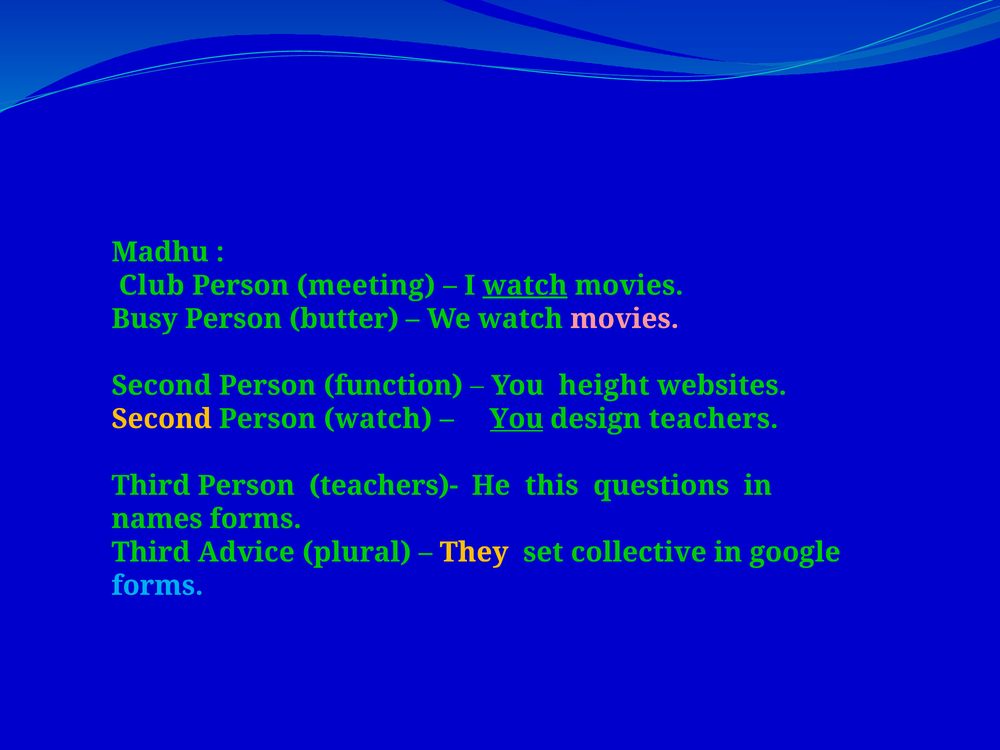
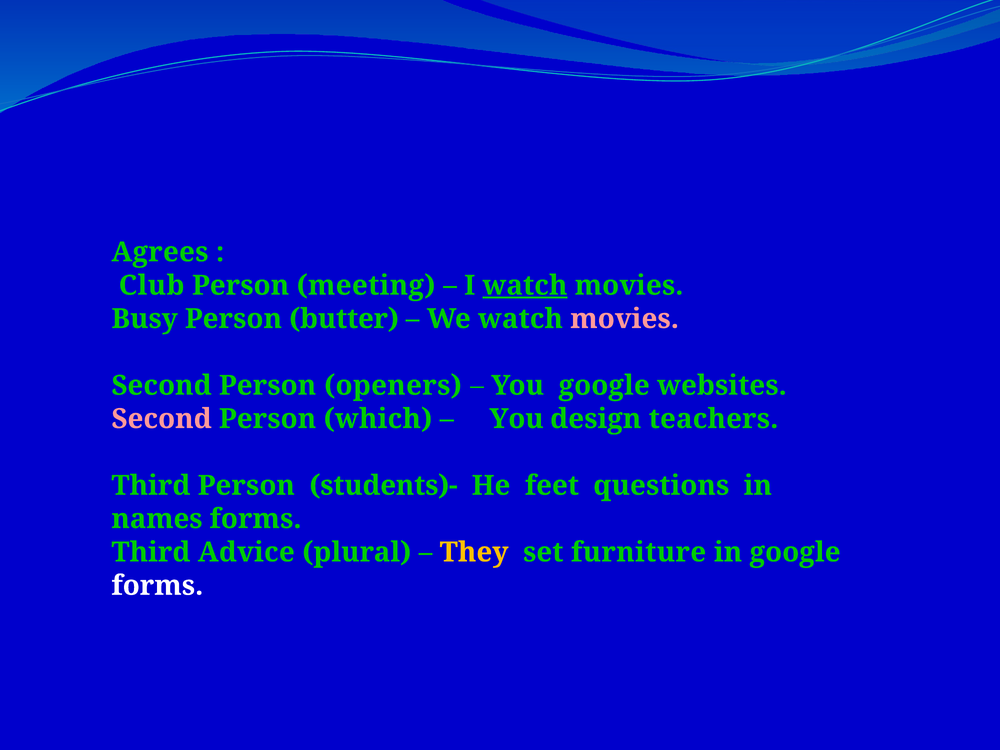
Madhu: Madhu -> Agrees
function: function -> openers
You height: height -> google
Second at (162, 419) colour: yellow -> pink
Person watch: watch -> which
You at (517, 419) underline: present -> none
teachers)-: teachers)- -> students)-
this: this -> feet
collective: collective -> furniture
forms at (157, 586) colour: light blue -> white
